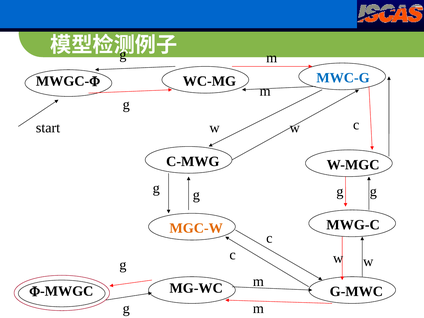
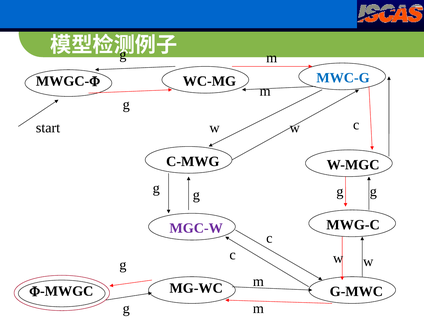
MGC-W colour: orange -> purple
